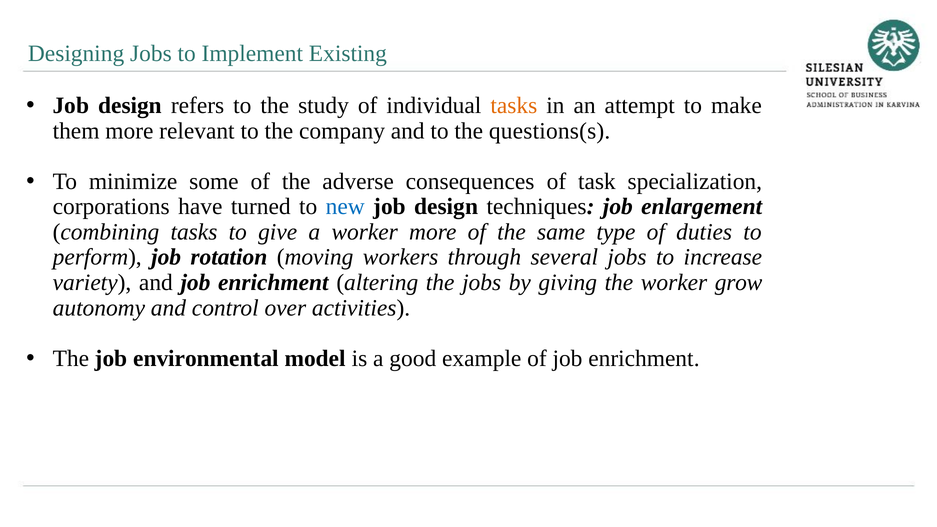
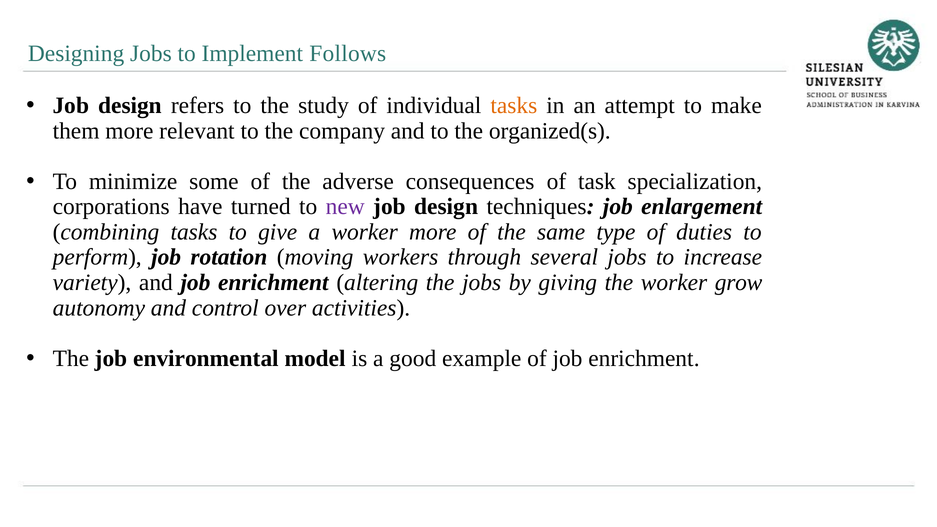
Existing: Existing -> Follows
questions(s: questions(s -> organized(s
new colour: blue -> purple
